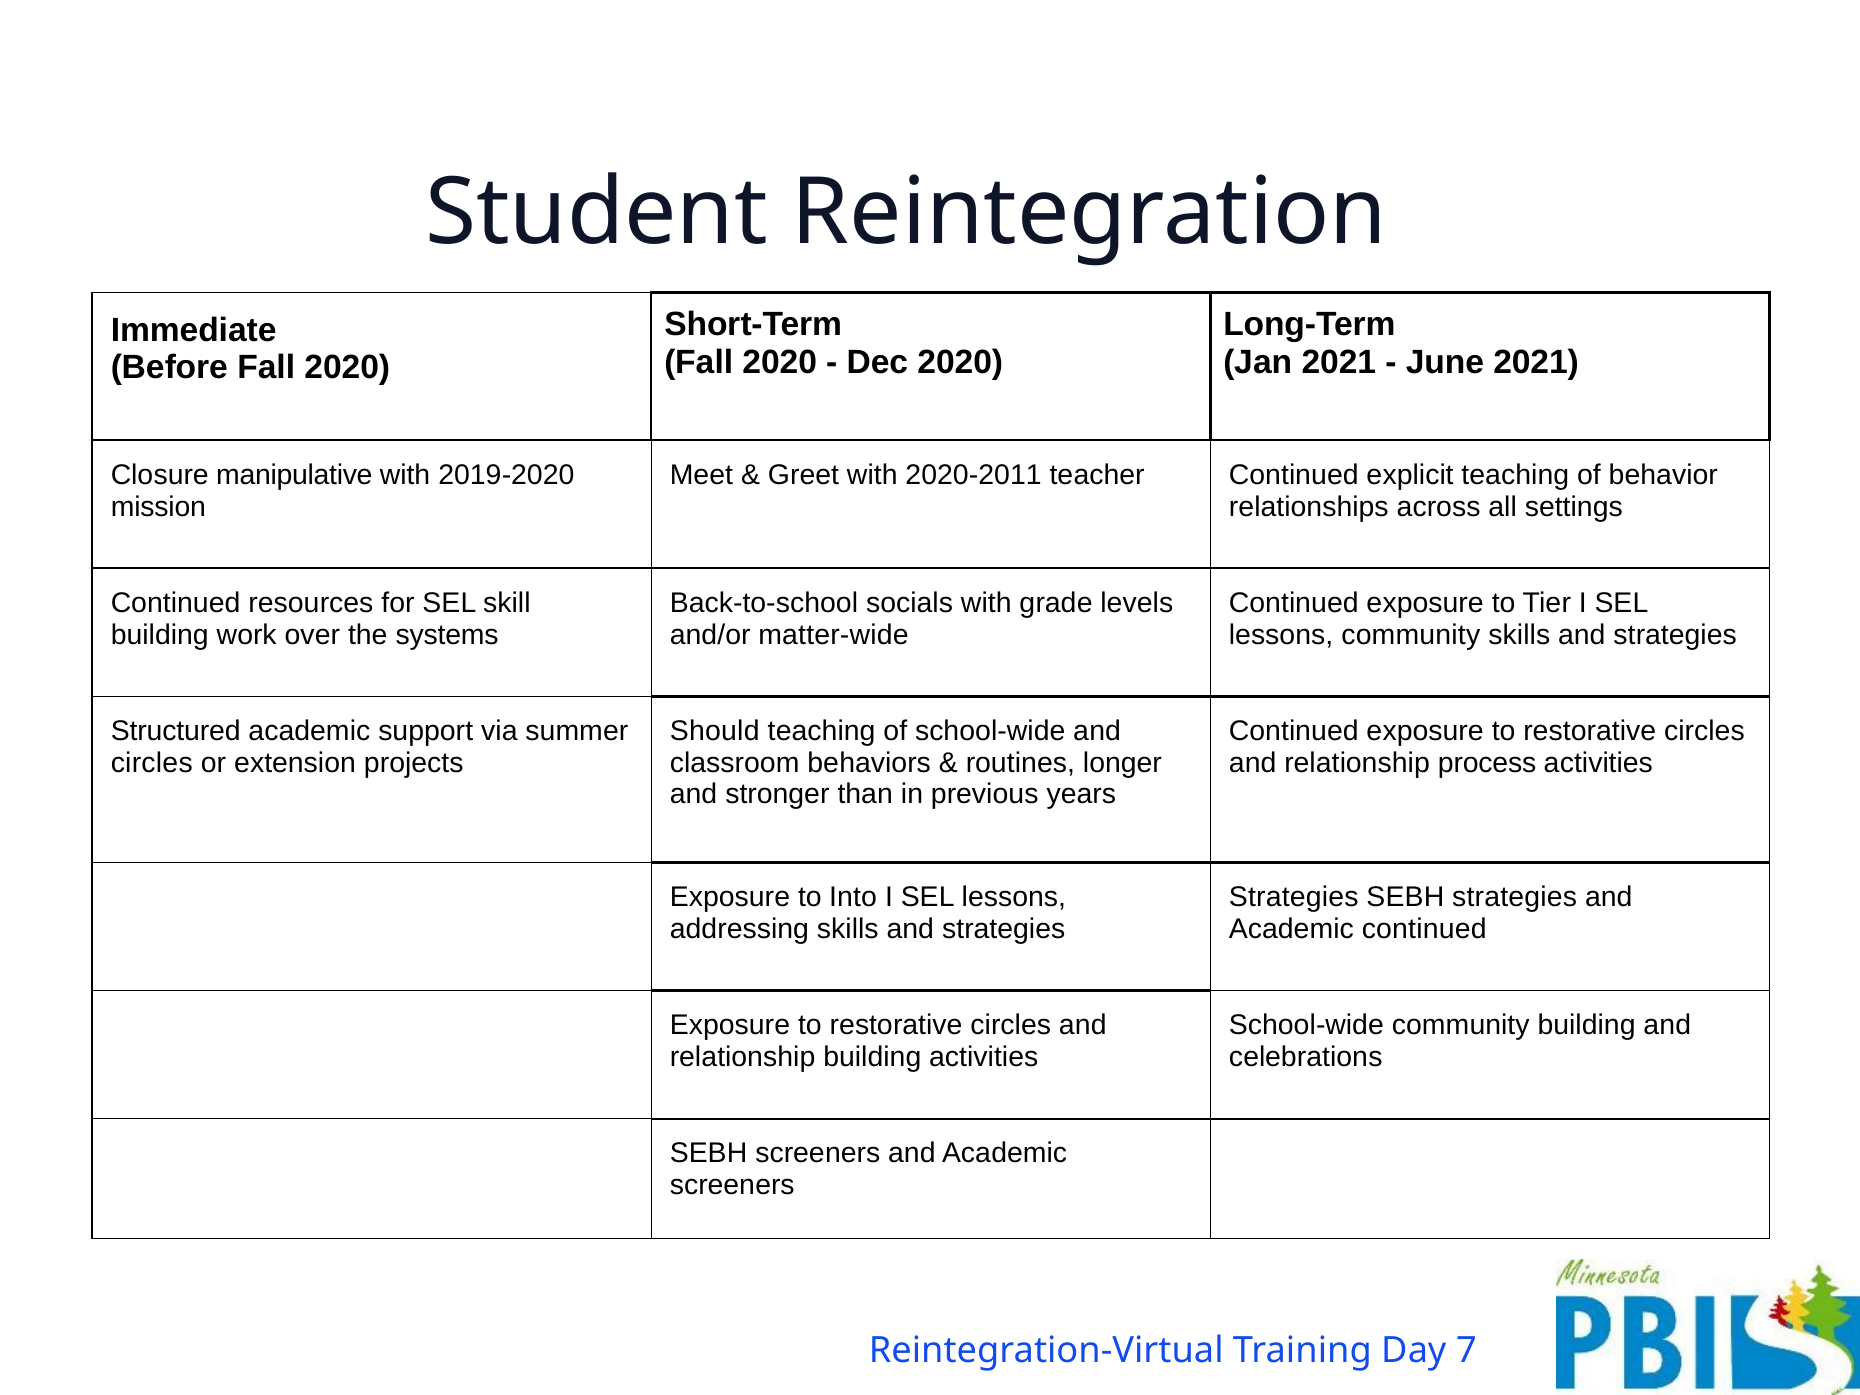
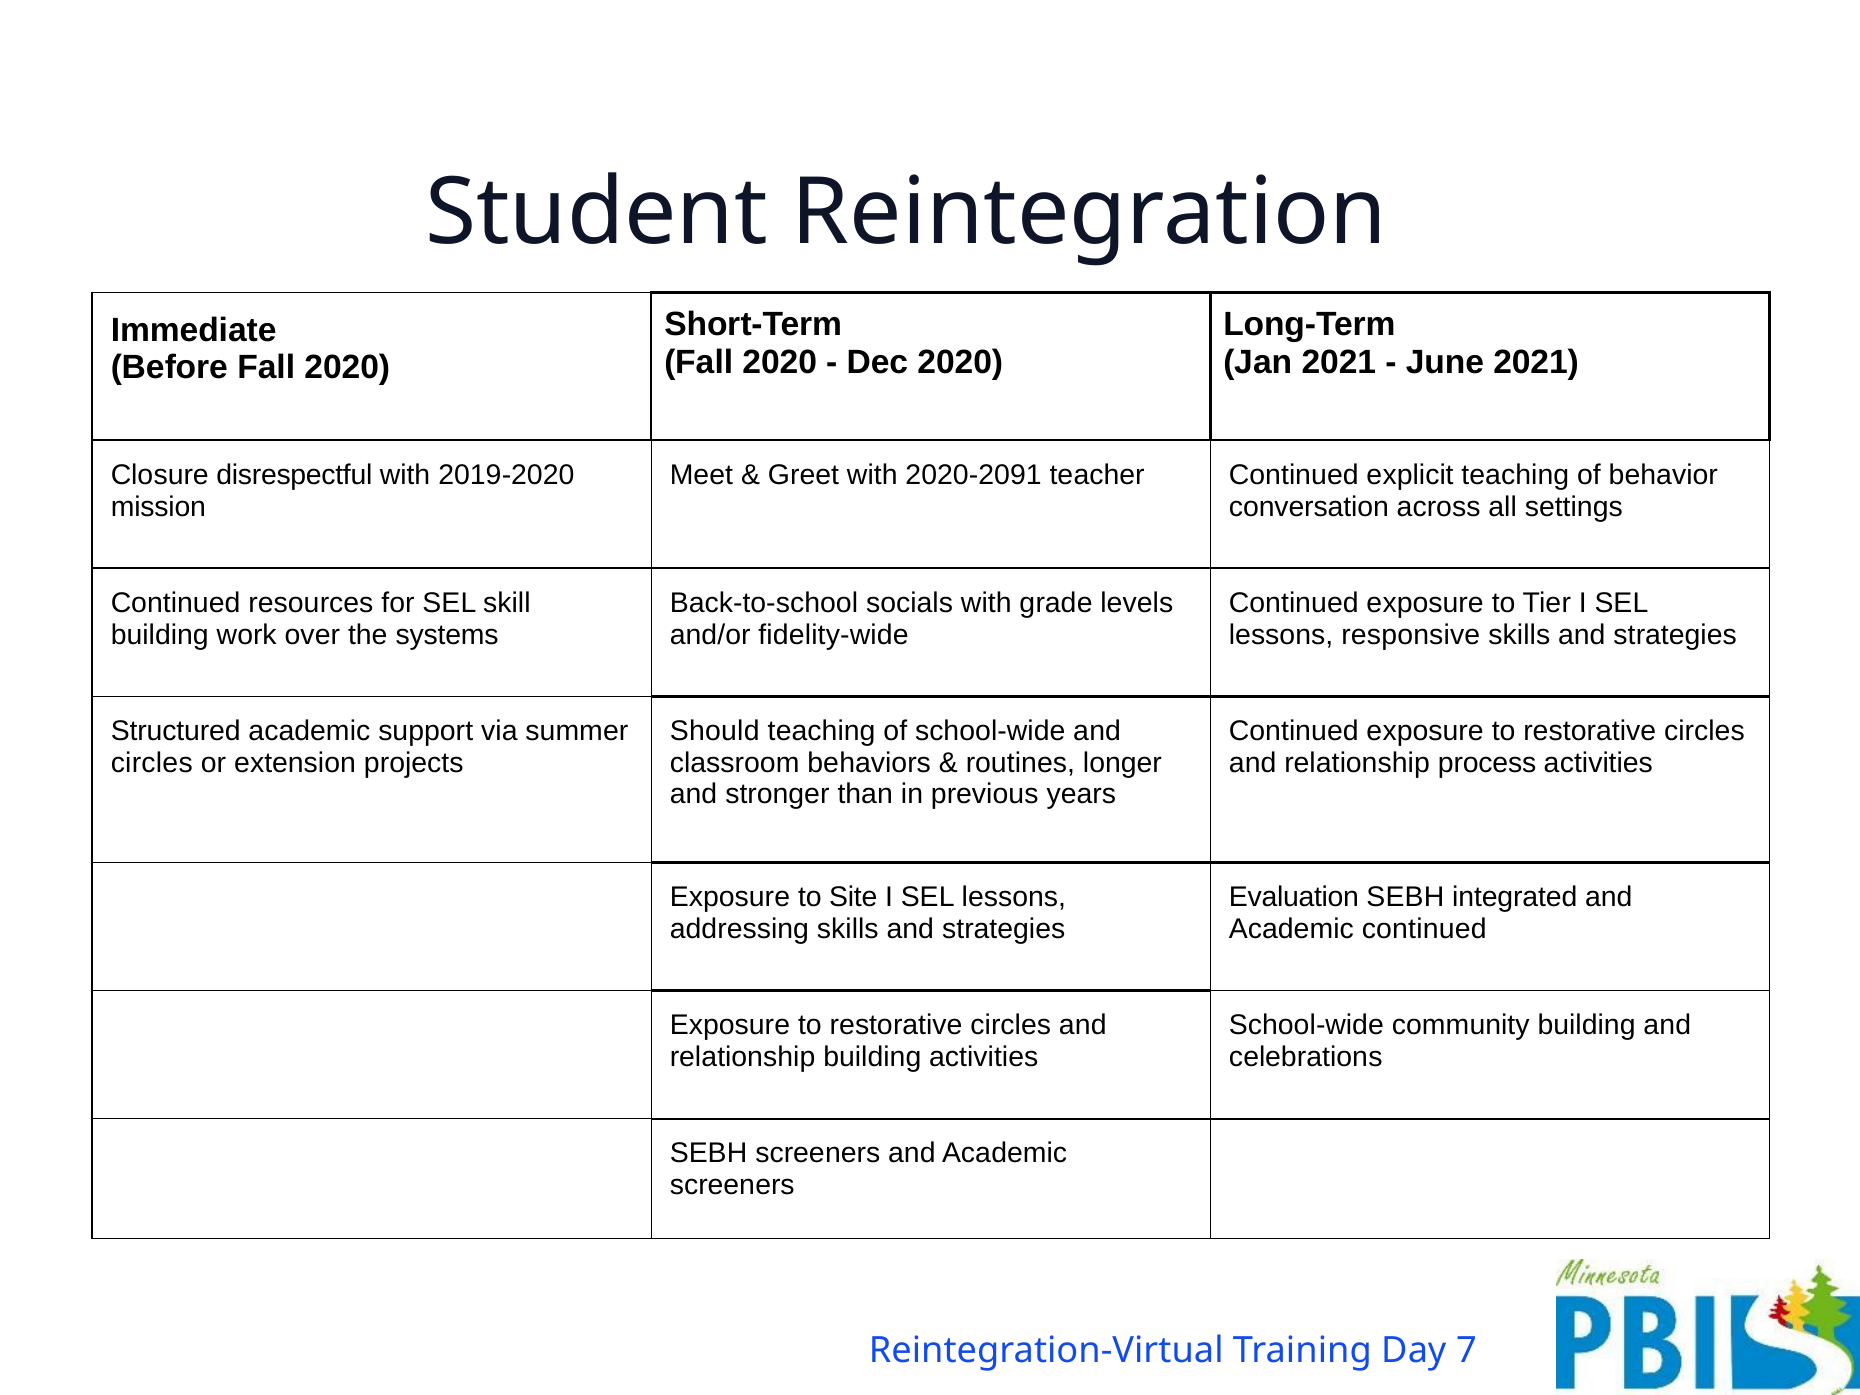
manipulative: manipulative -> disrespectful
2020-2011: 2020-2011 -> 2020-2091
relationships: relationships -> conversation
matter-wide: matter-wide -> fidelity-wide
lessons community: community -> responsive
Into: Into -> Site
Strategies at (1294, 897): Strategies -> Evaluation
SEBH strategies: strategies -> integrated
